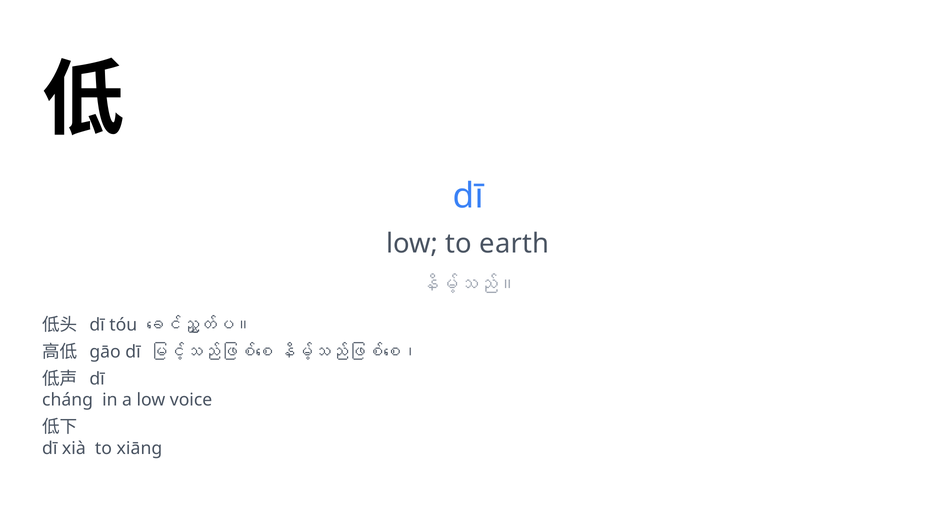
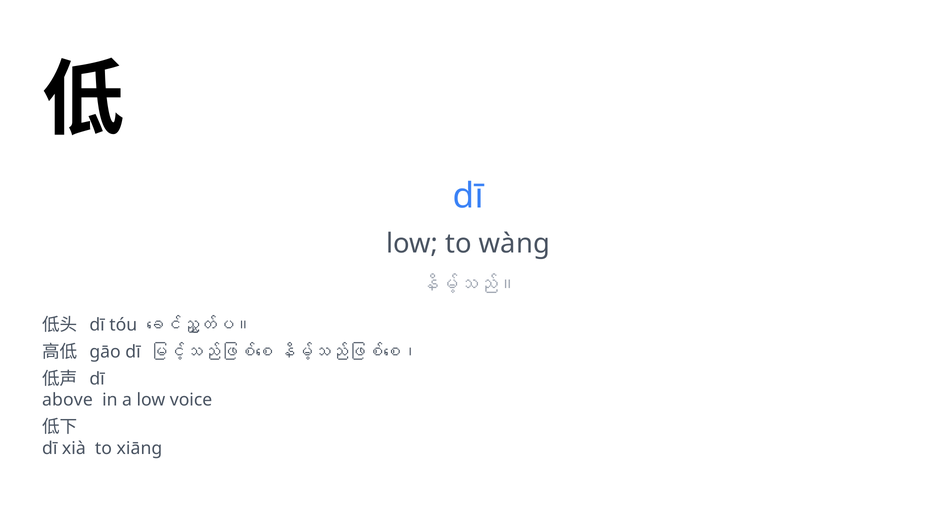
earth: earth -> wàng
cháng: cháng -> above
